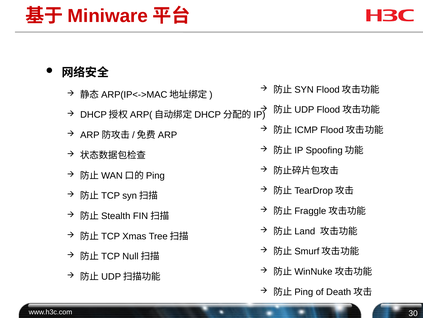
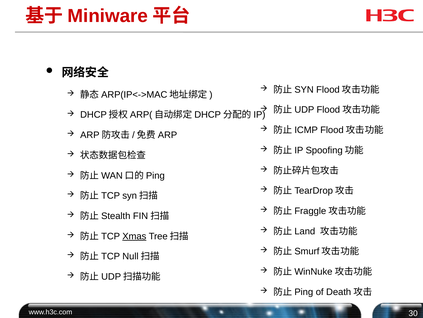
Xmas underline: none -> present
